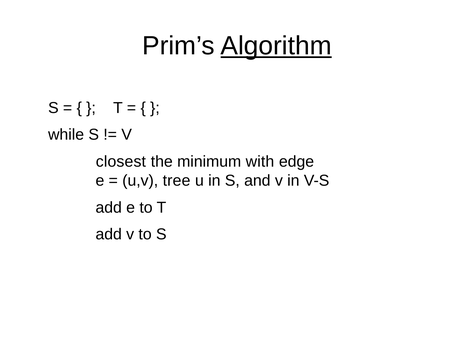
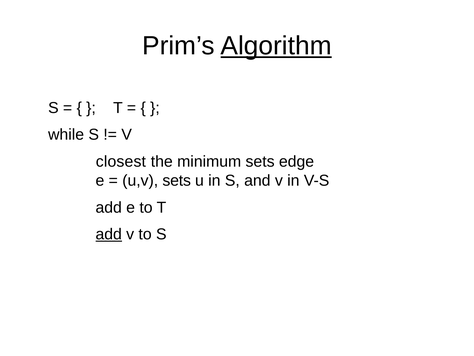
minimum with: with -> sets
u,v tree: tree -> sets
add at (109, 234) underline: none -> present
